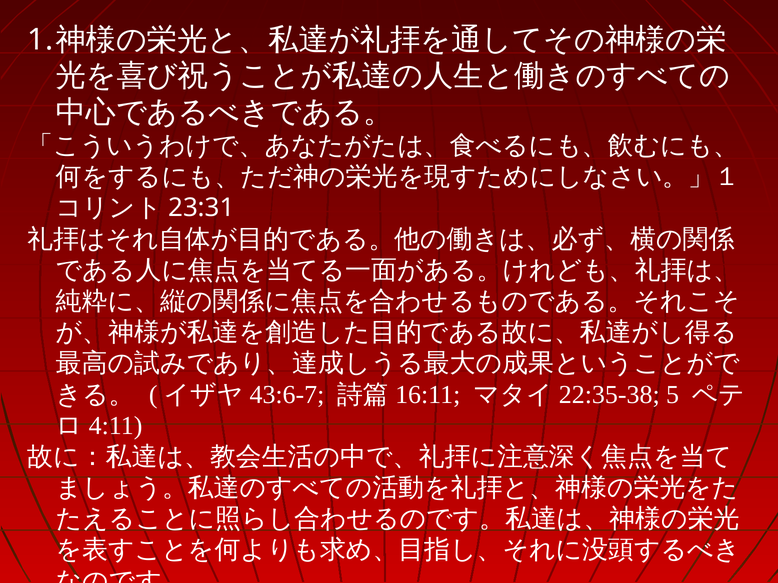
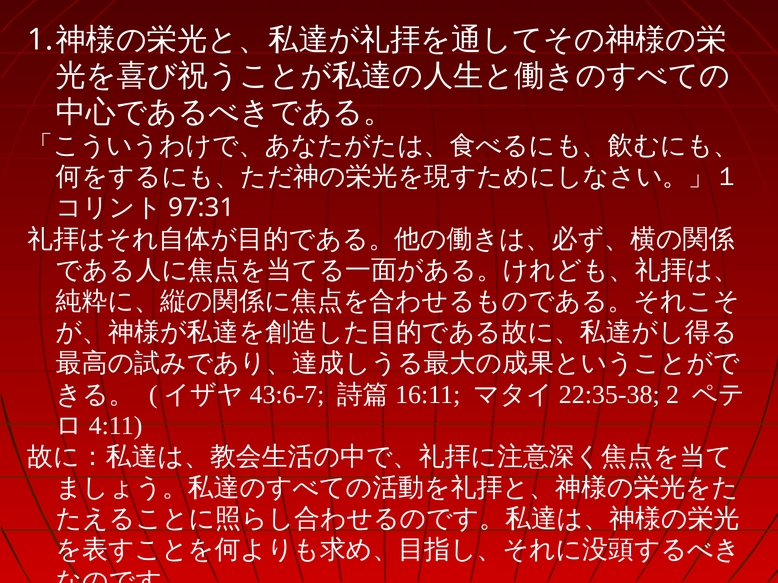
23:31: 23:31 -> 97:31
5: 5 -> 2
